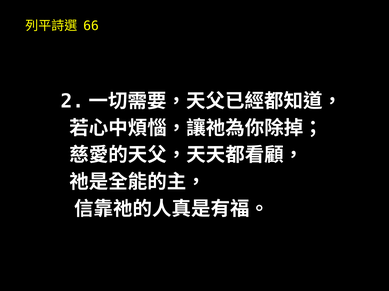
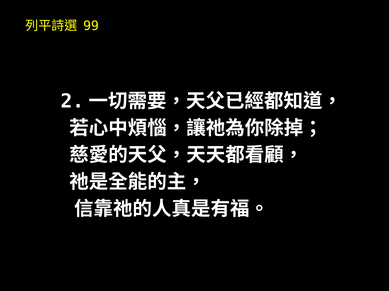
66: 66 -> 99
